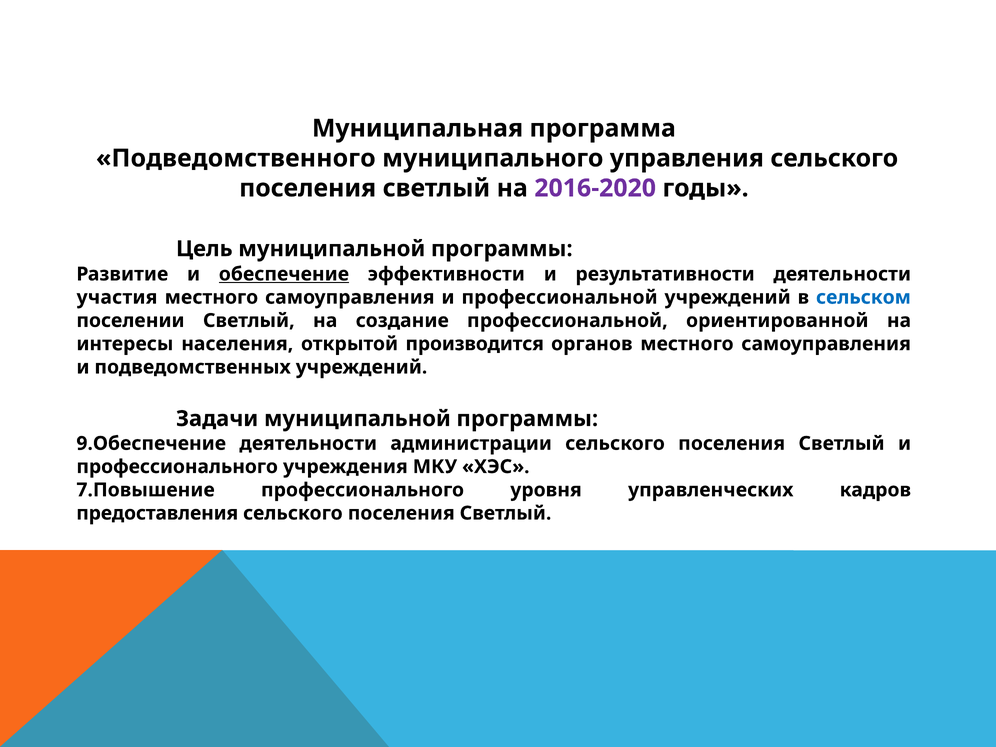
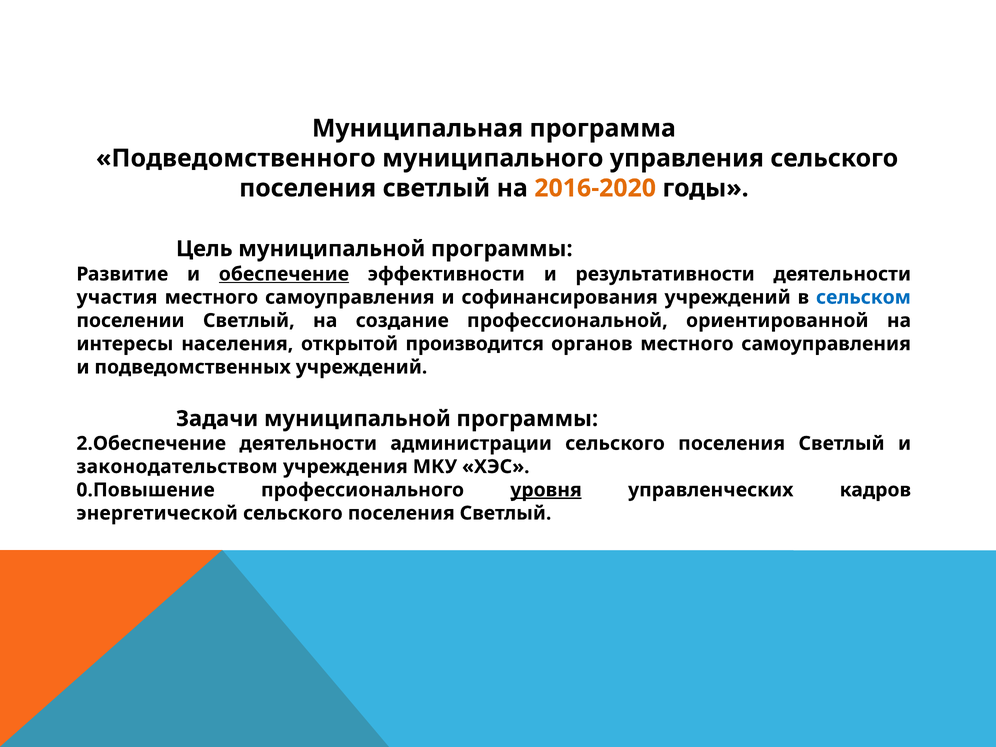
2016-2020 colour: purple -> orange
и профессиональной: профессиональной -> софинансирования
9.Обеспечение: 9.Обеспечение -> 2.Обеспечение
профессионального at (177, 467): профессионального -> законодательством
7.Повышение: 7.Повышение -> 0.Повышение
уровня underline: none -> present
предоставления: предоставления -> энергетической
